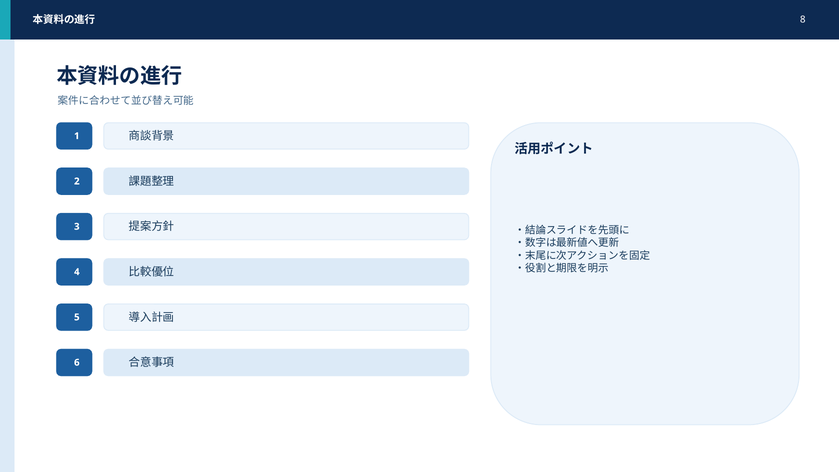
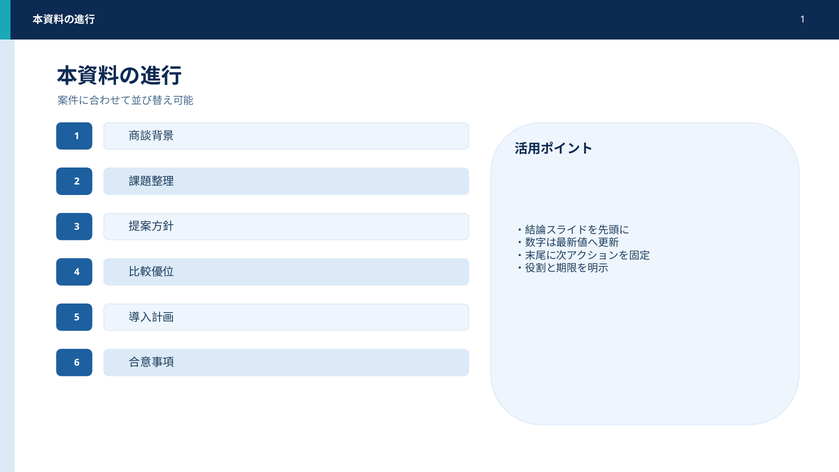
8 at (803, 20): 8 -> 1
